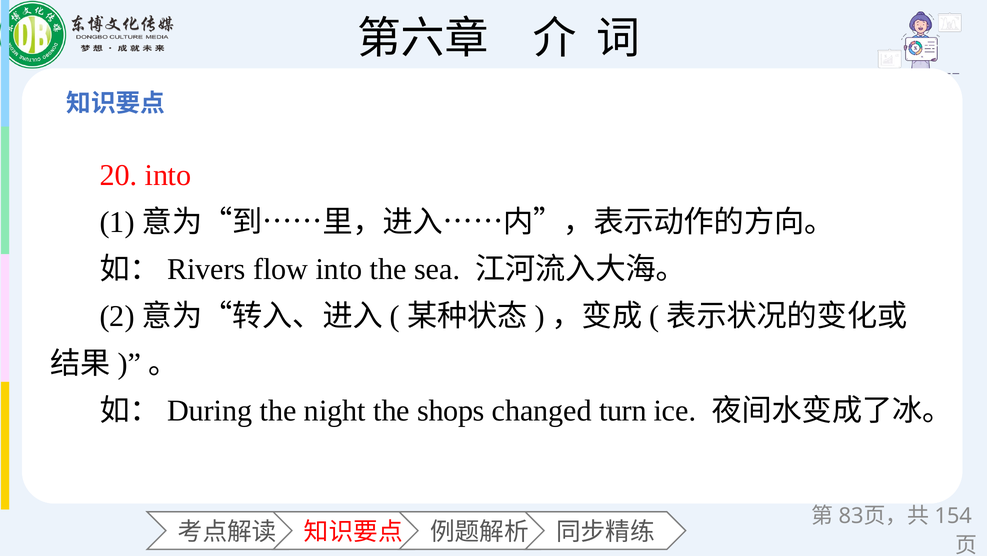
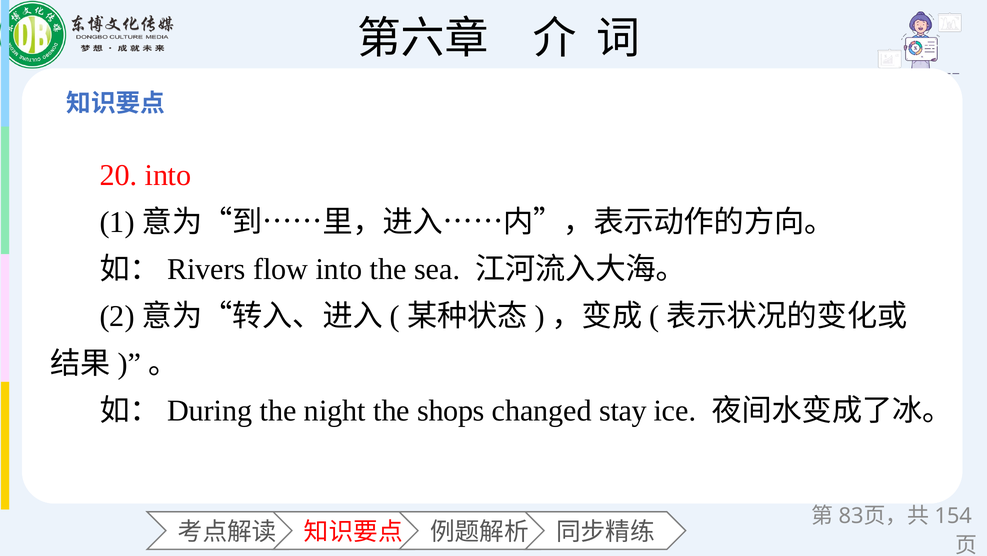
turn: turn -> stay
